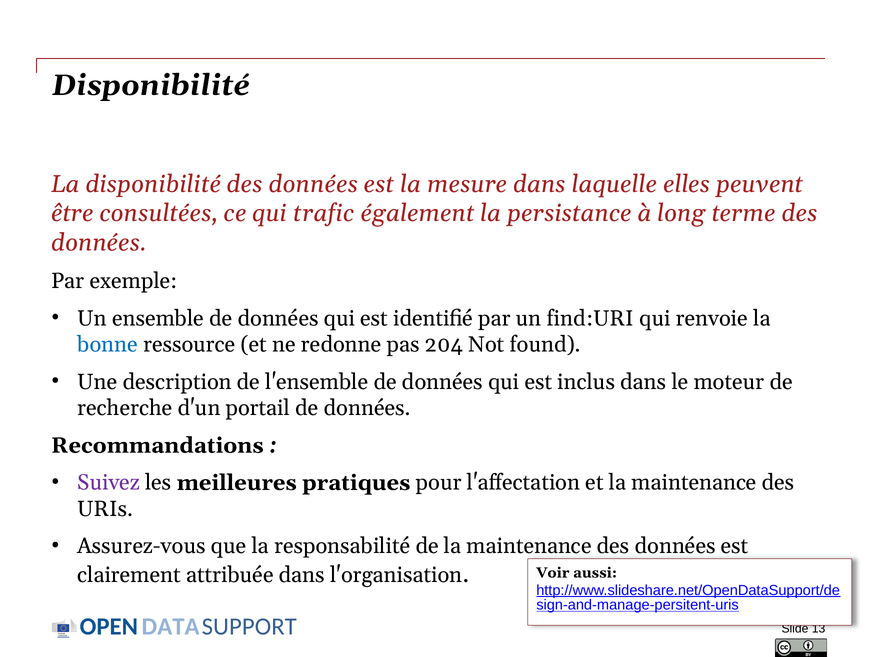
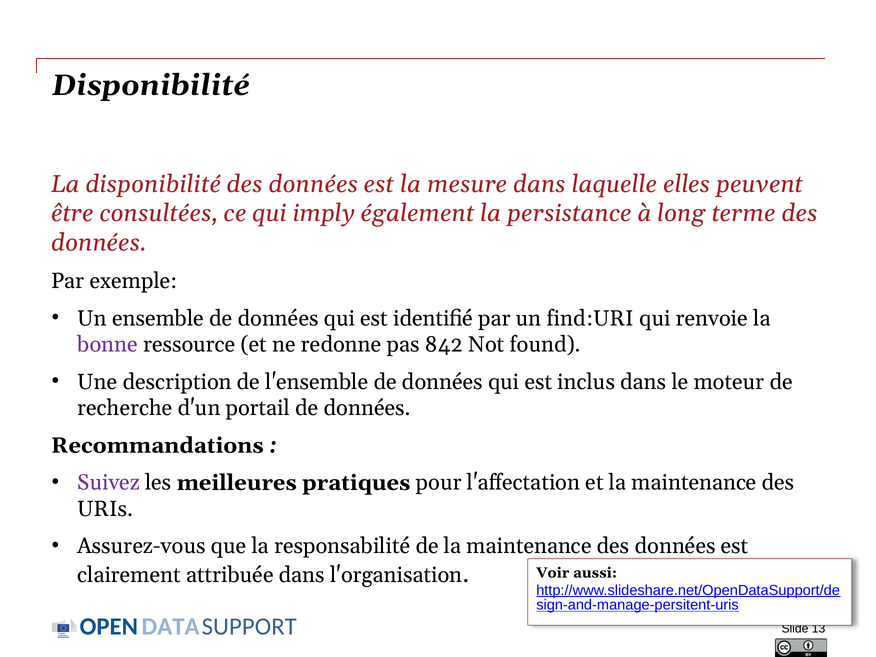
trafic: trafic -> imply
bonne colour: blue -> purple
204: 204 -> 842
